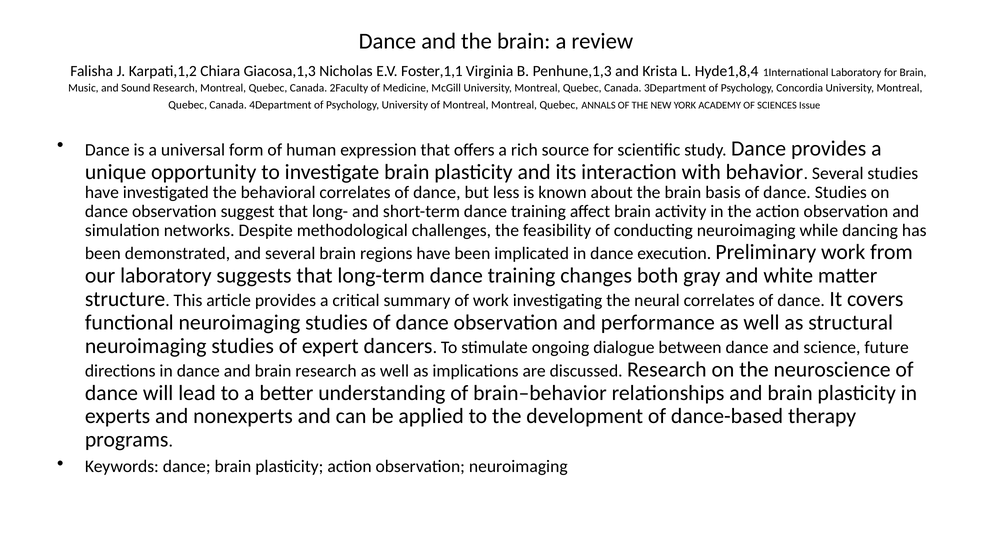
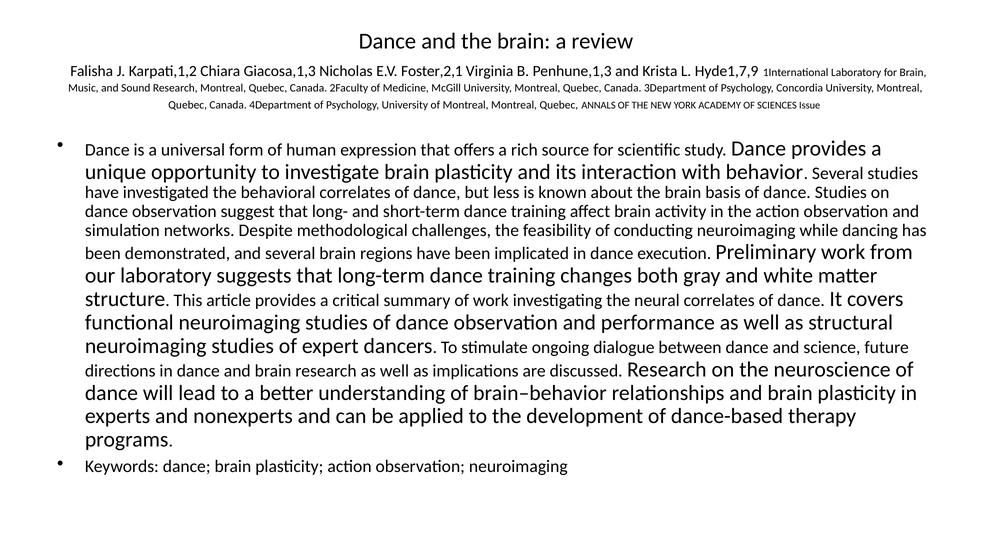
Foster,1,1: Foster,1,1 -> Foster,2,1
Hyde1,8,4: Hyde1,8,4 -> Hyde1,7,9
